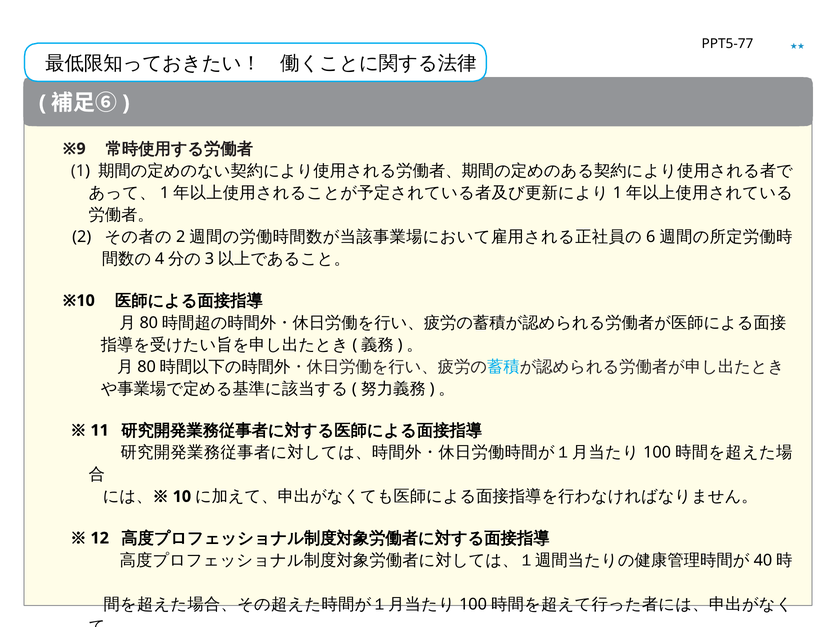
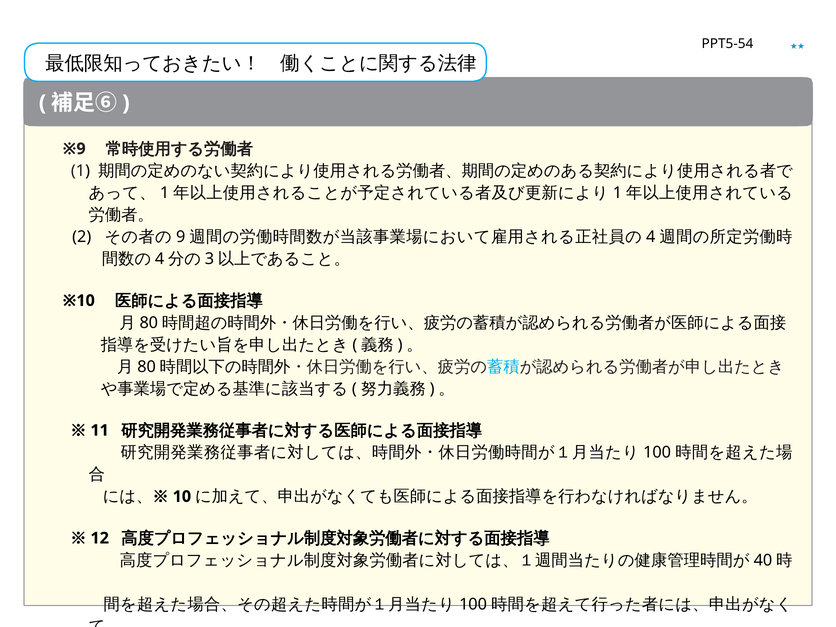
PPT5-77: PPT5-77 -> PPT5-54
2 at (181, 237): 2 -> 9
6: 6 -> 4
